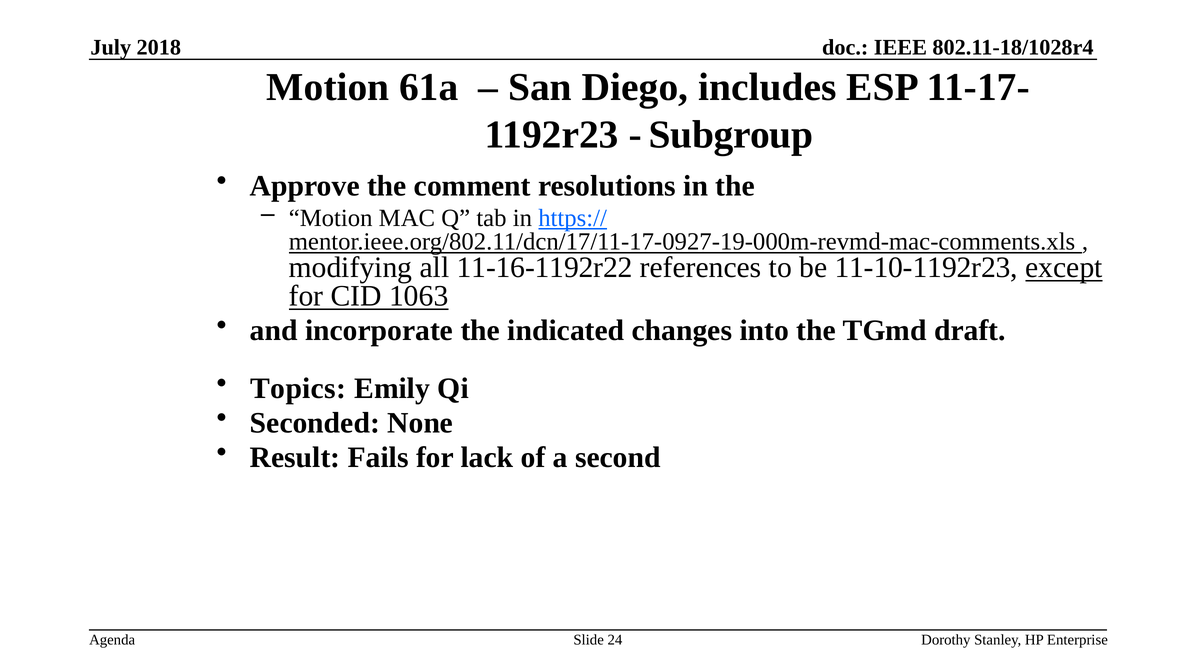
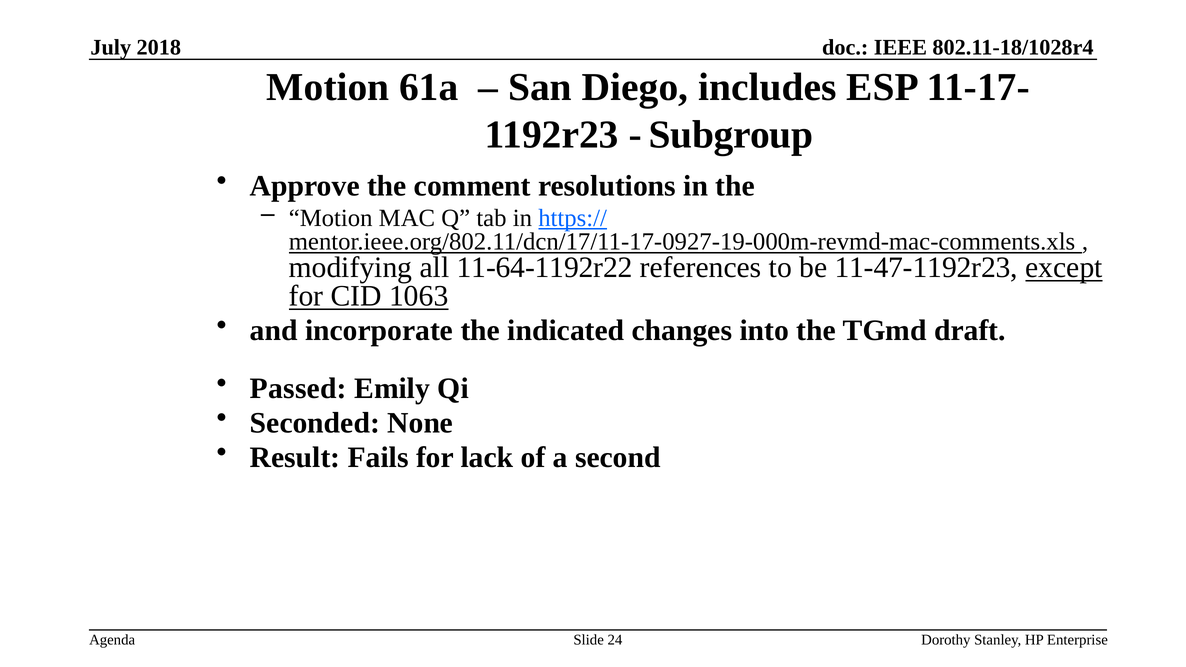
11-16-1192r22: 11-16-1192r22 -> 11-64-1192r22
11-10-1192r23: 11-10-1192r23 -> 11-47-1192r23
Topics: Topics -> Passed
